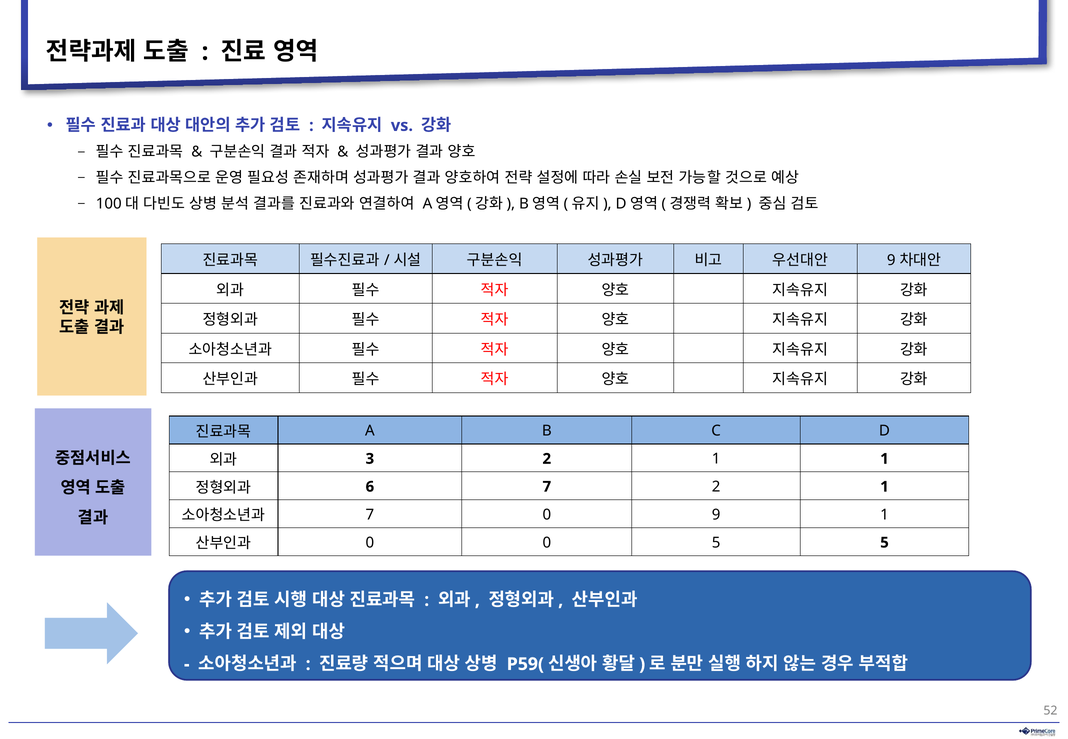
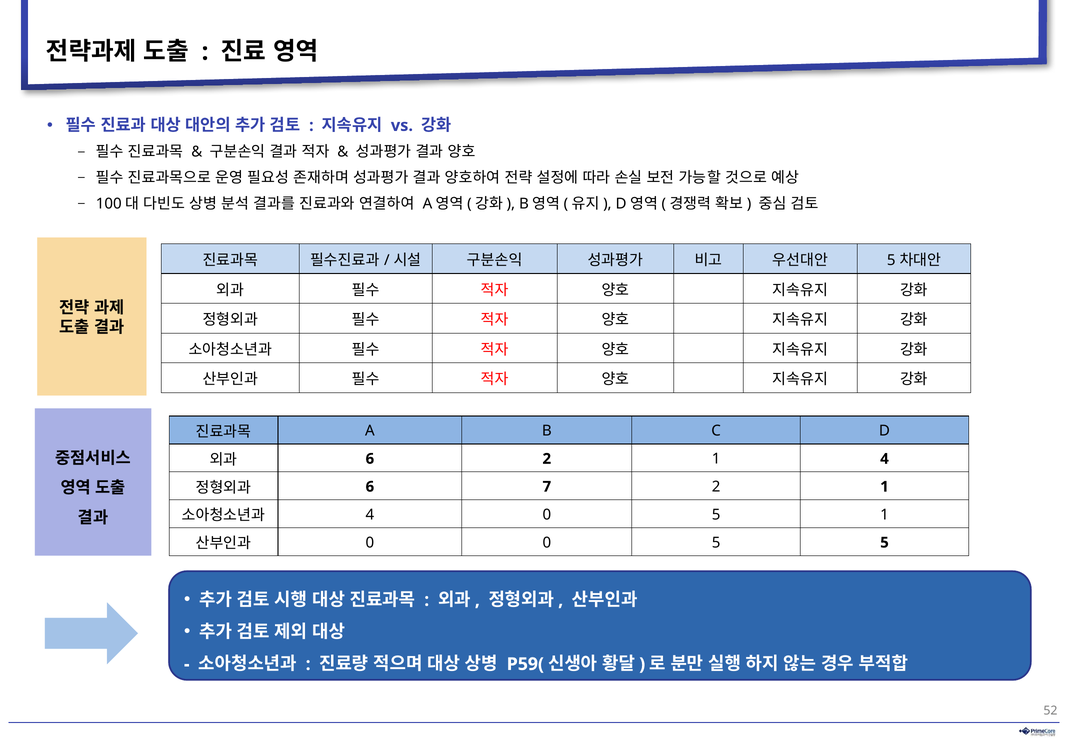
9 at (891, 260): 9 -> 5
3 at (370, 459): 3 -> 6
1 1: 1 -> 4
7 at (370, 515): 7 -> 4
9 at (716, 515): 9 -> 5
